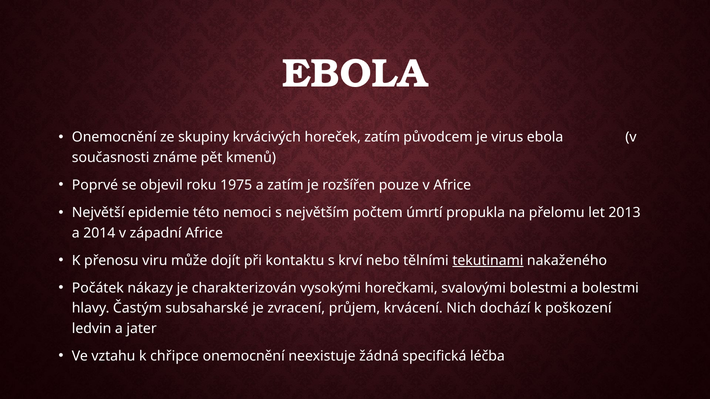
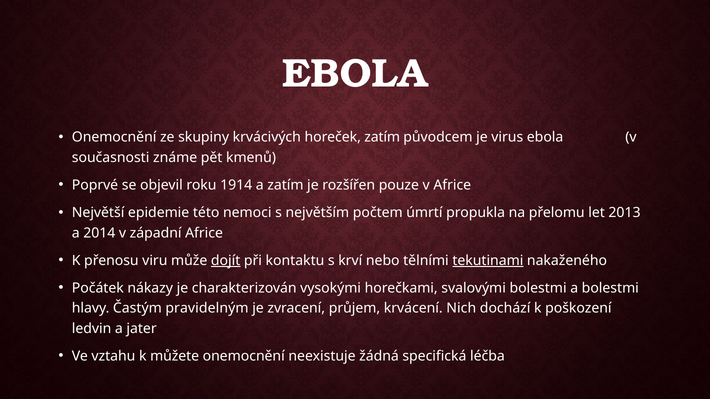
1975: 1975 -> 1914
dojít underline: none -> present
subsaharské: subsaharské -> pravidelným
chřipce: chřipce -> můžete
